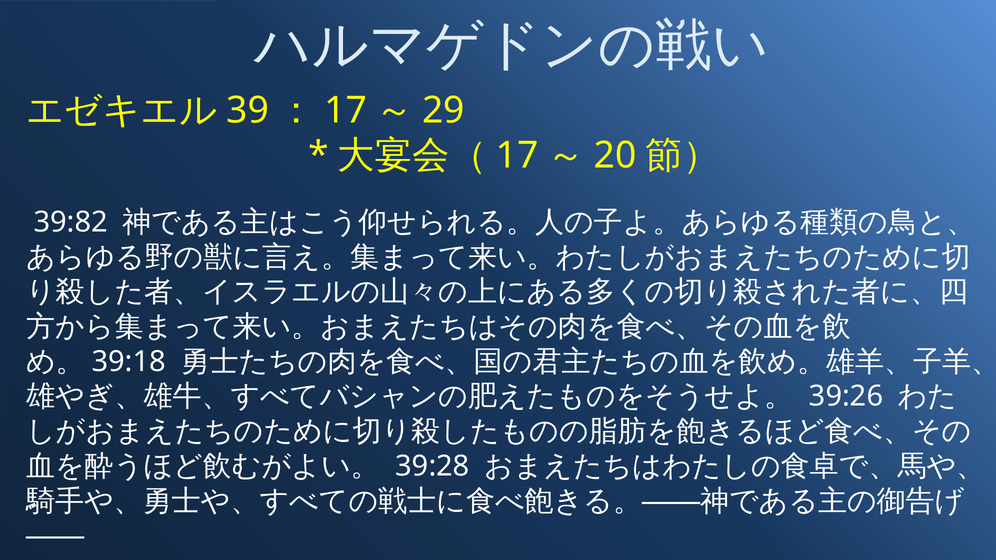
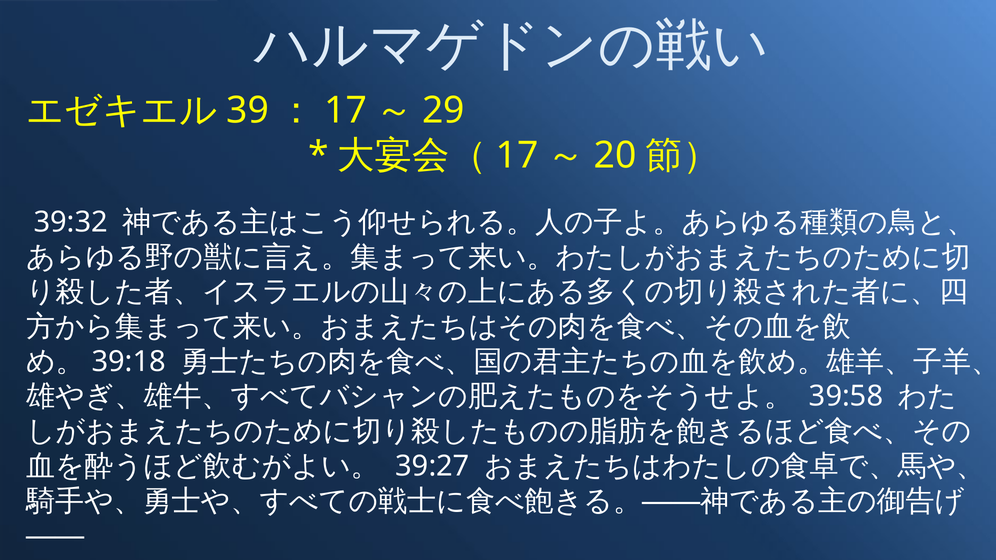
39:82: 39:82 -> 39:32
39:26: 39:26 -> 39:58
39:28: 39:28 -> 39:27
